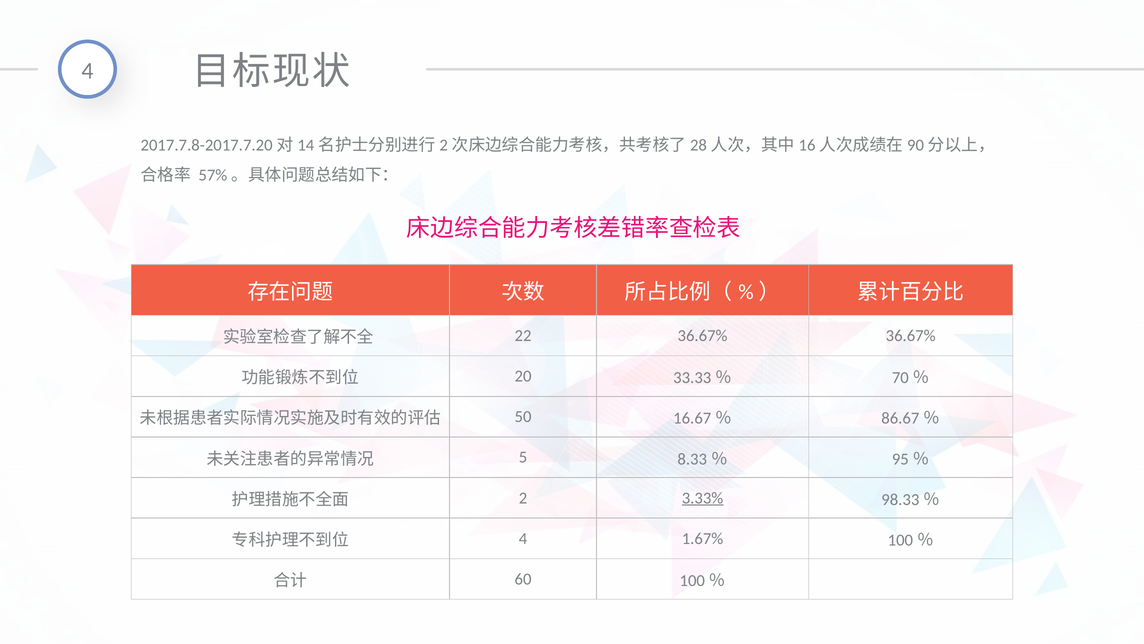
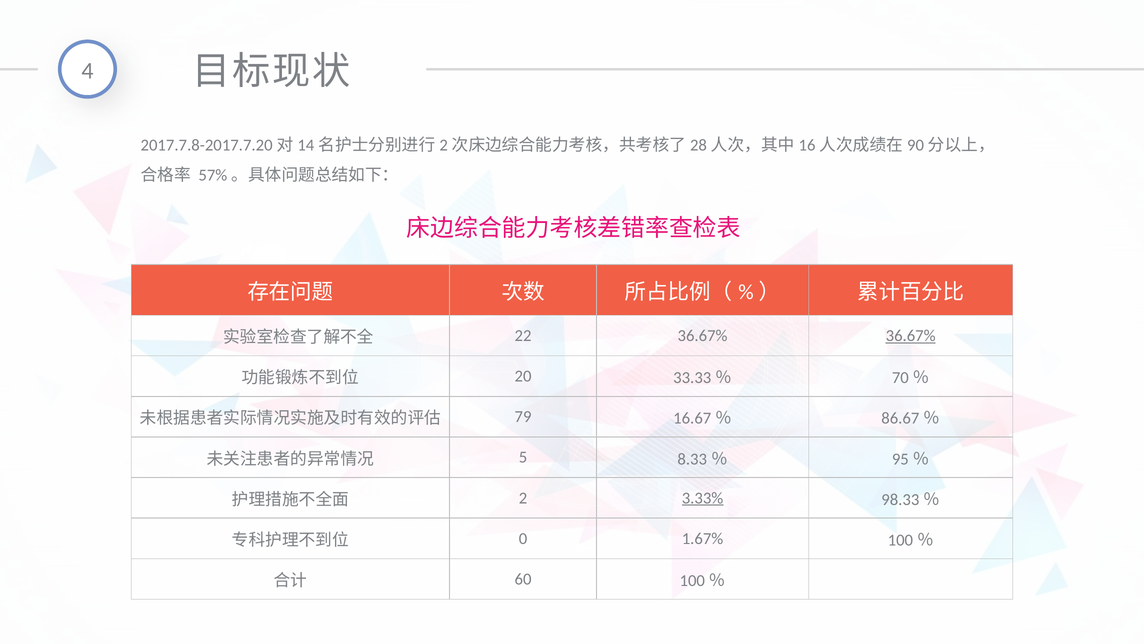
36.67% at (911, 335) underline: none -> present
50: 50 -> 79
4 at (523, 538): 4 -> 0
